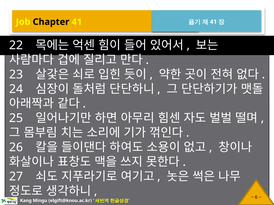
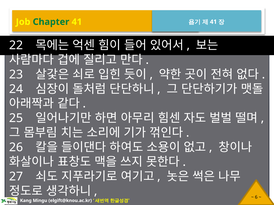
Chapter colour: black -> green
